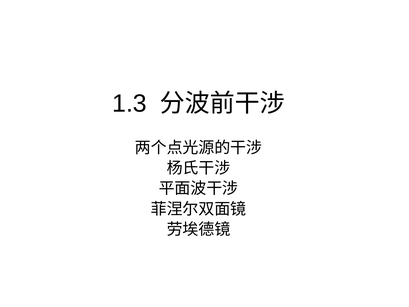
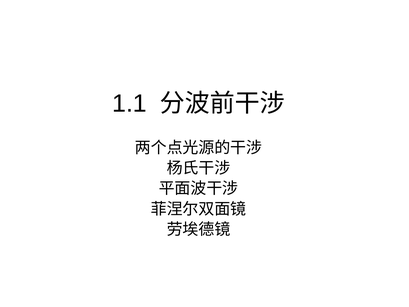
1.3: 1.3 -> 1.1
